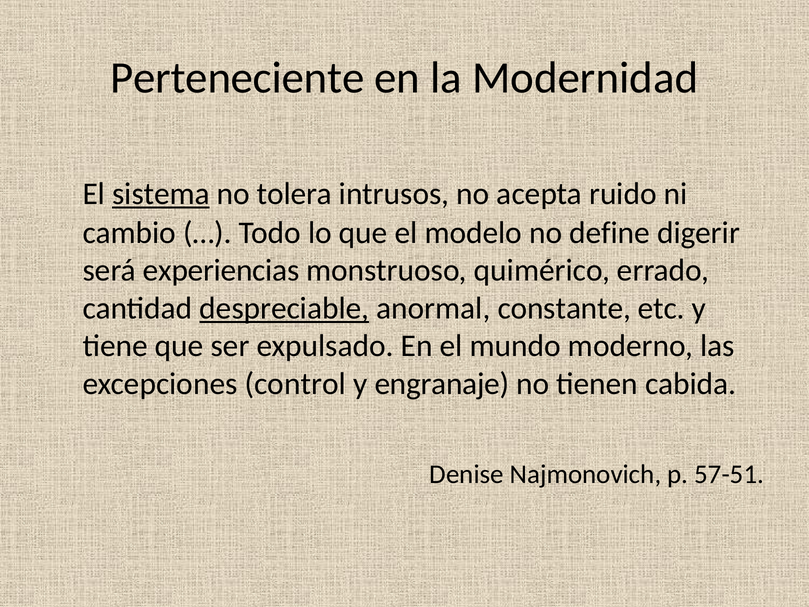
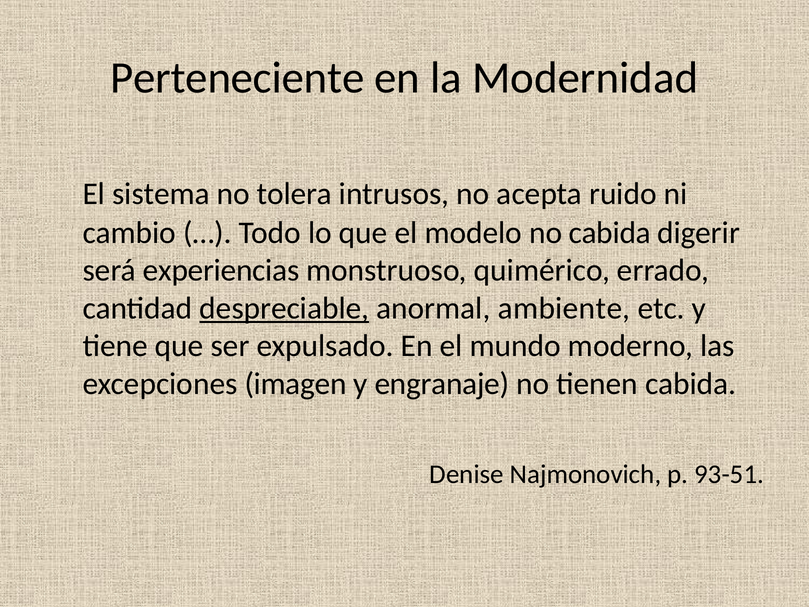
sistema underline: present -> none
no define: define -> cabida
constante: constante -> ambiente
control: control -> imagen
57-51: 57-51 -> 93-51
